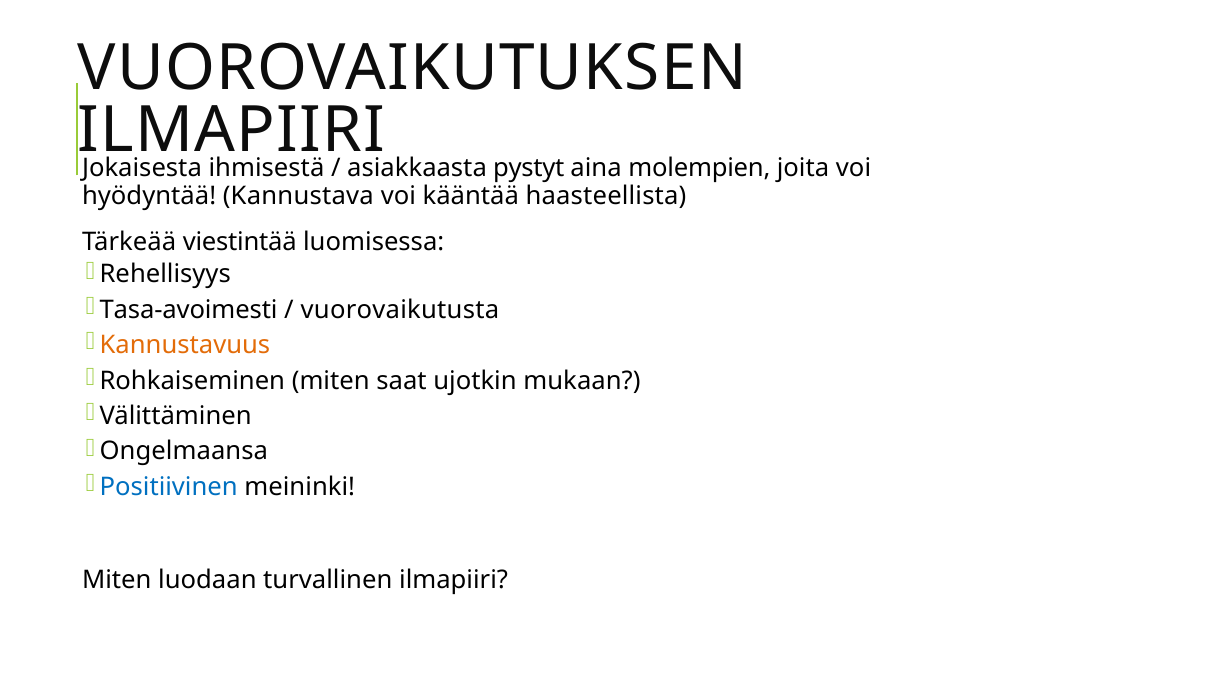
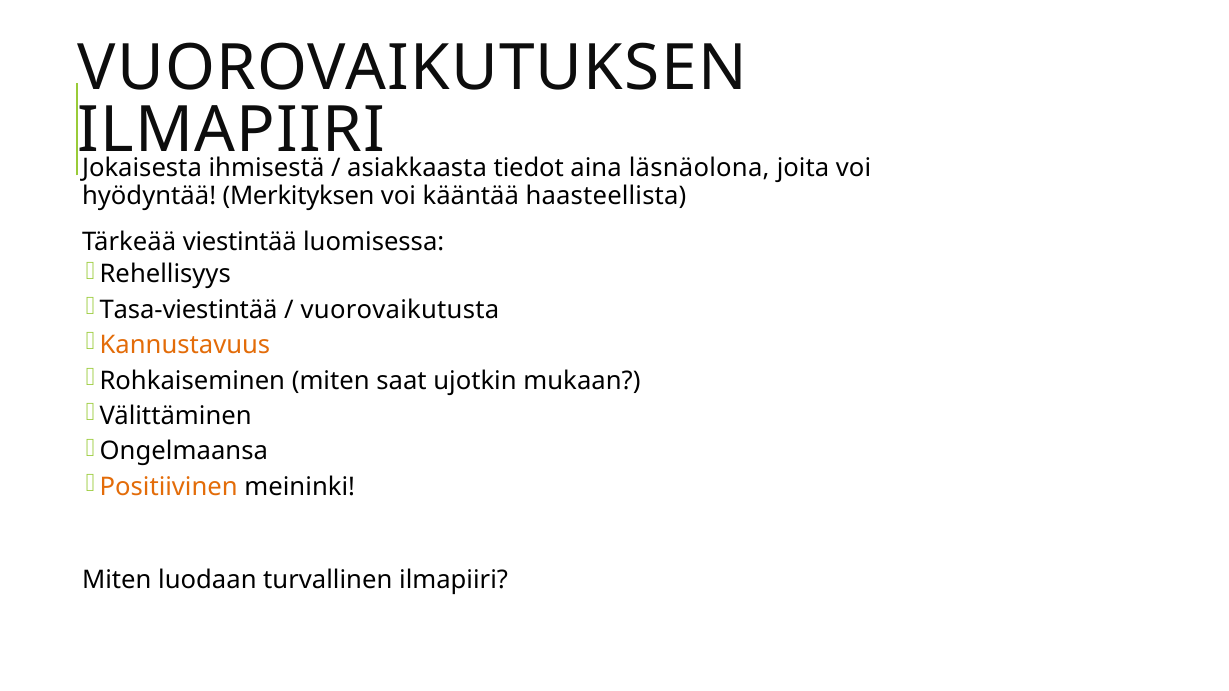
pystyt: pystyt -> tiedot
molempien: molempien -> läsnäolona
Kannustava: Kannustava -> Merkityksen
Tasa-avoimesti: Tasa-avoimesti -> Tasa-viestintää
Positiivinen colour: blue -> orange
